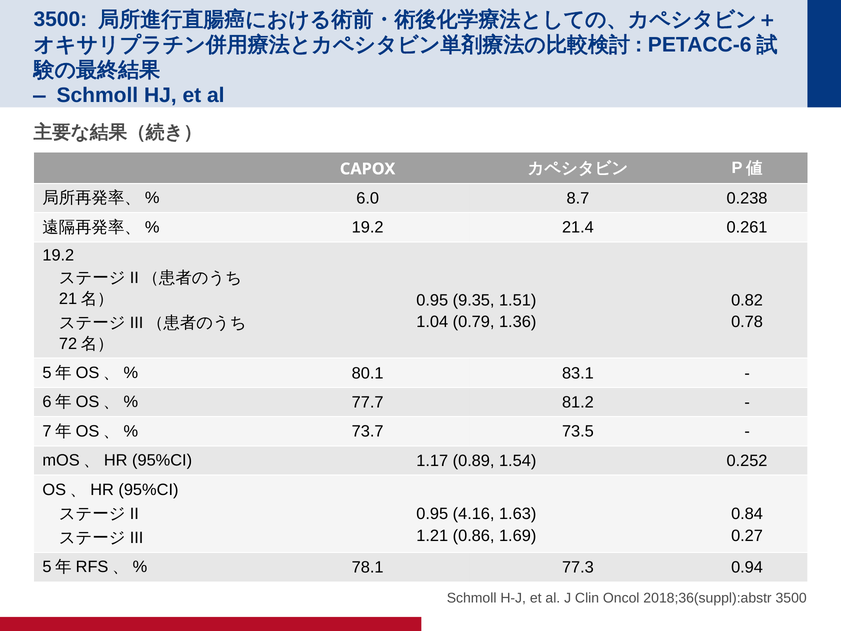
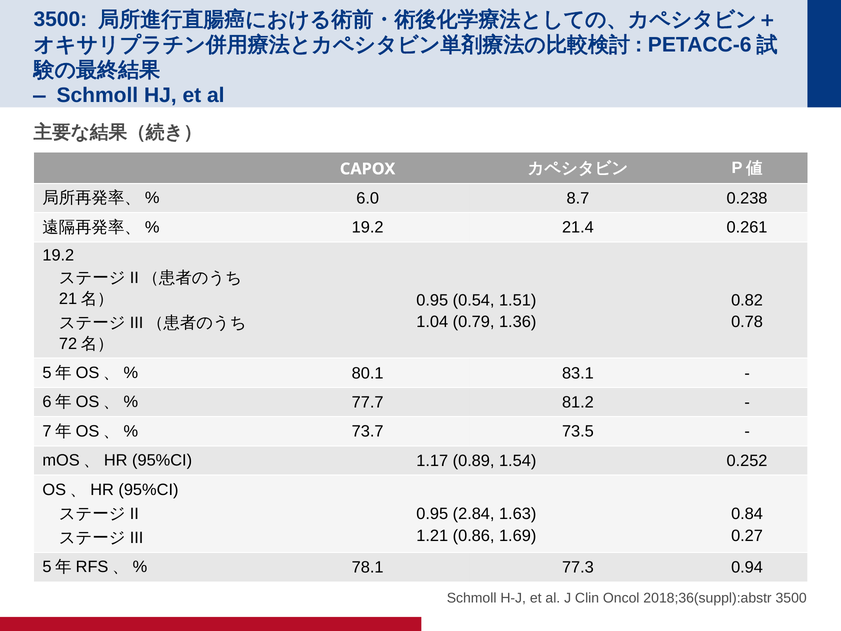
9.35: 9.35 -> 0.54
4.16: 4.16 -> 2.84
